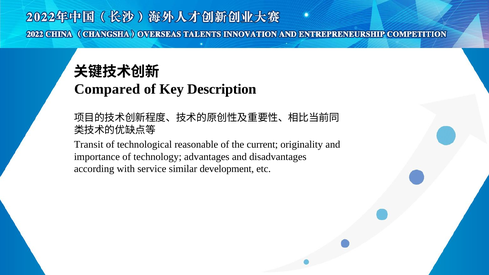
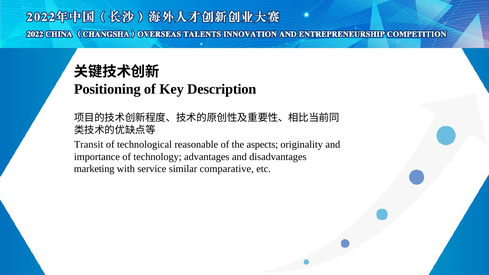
Compared: Compared -> Positioning
current: current -> aspects
according: according -> marketing
development: development -> comparative
